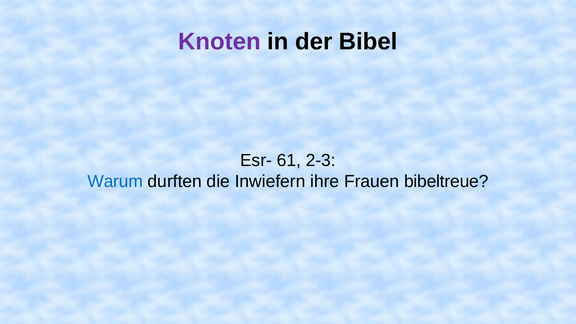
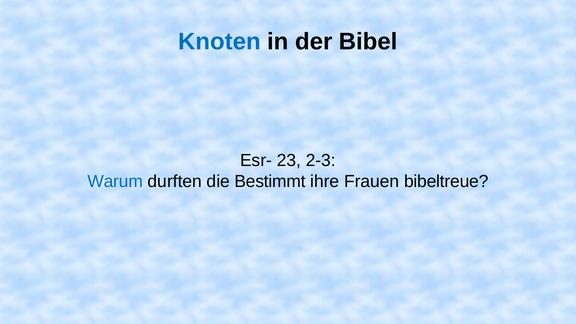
Knoten colour: purple -> blue
61: 61 -> 23
Inwiefern: Inwiefern -> Bestimmt
